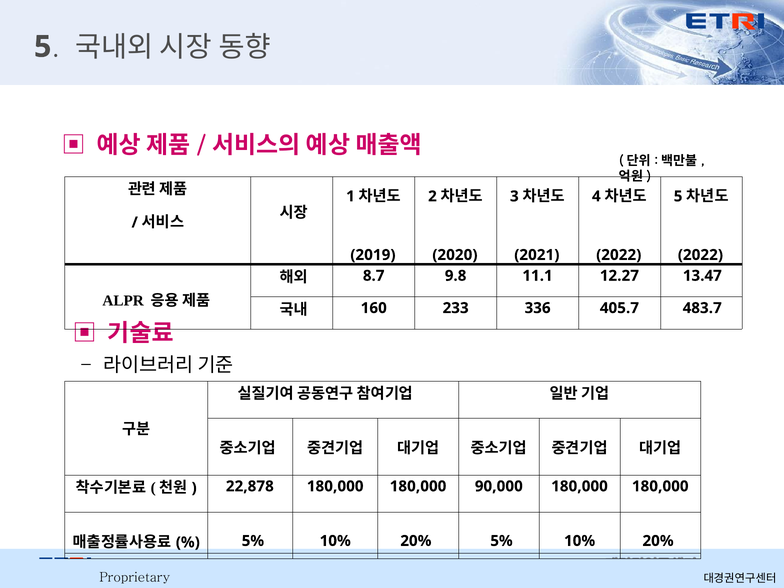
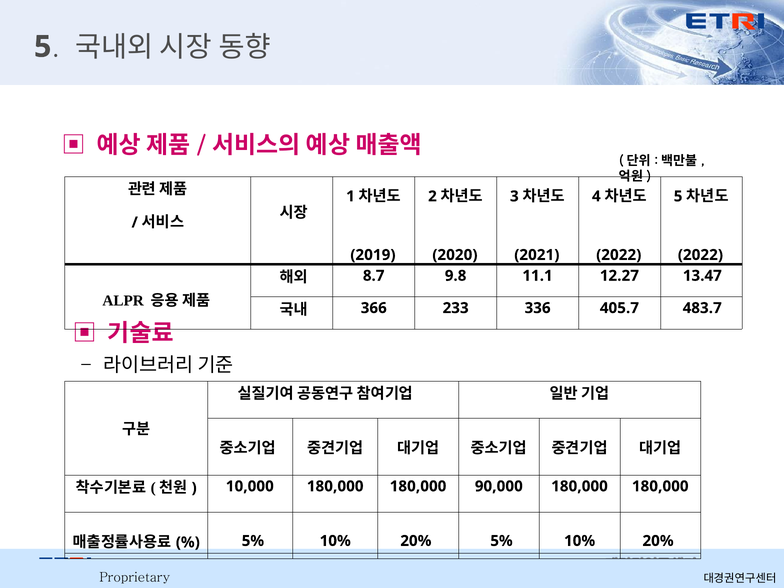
160: 160 -> 366
22,878: 22,878 -> 10,000
